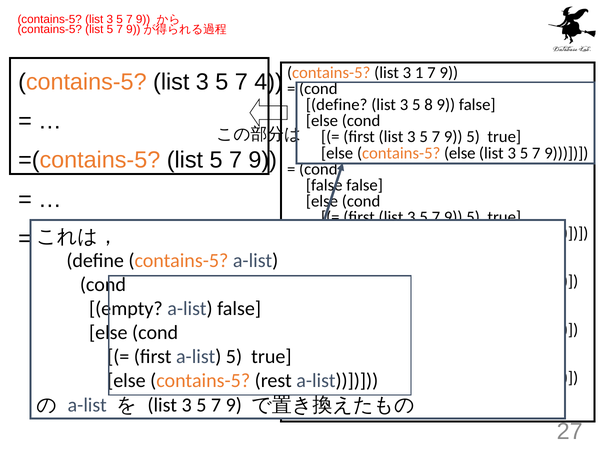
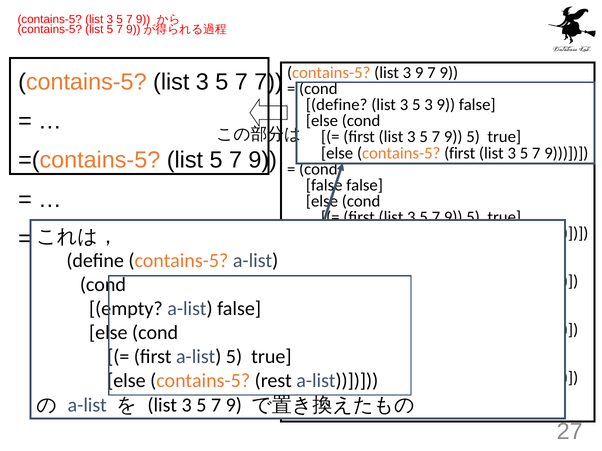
list 3 1: 1 -> 9
7 4: 4 -> 7
5 8: 8 -> 3
contains-5 else: else -> first
